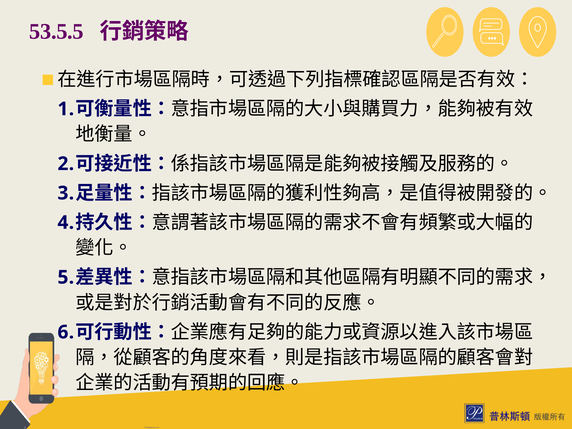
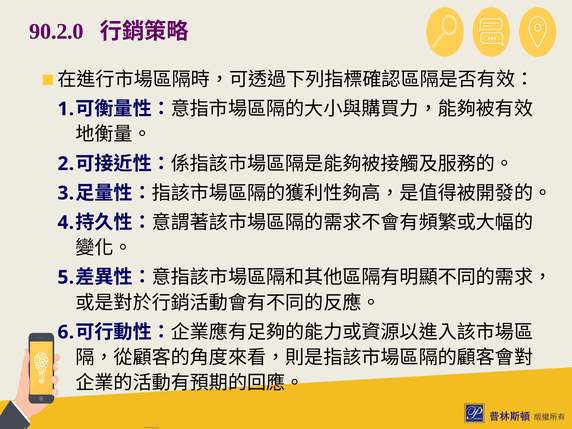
53.5.5: 53.5.5 -> 90.2.0
